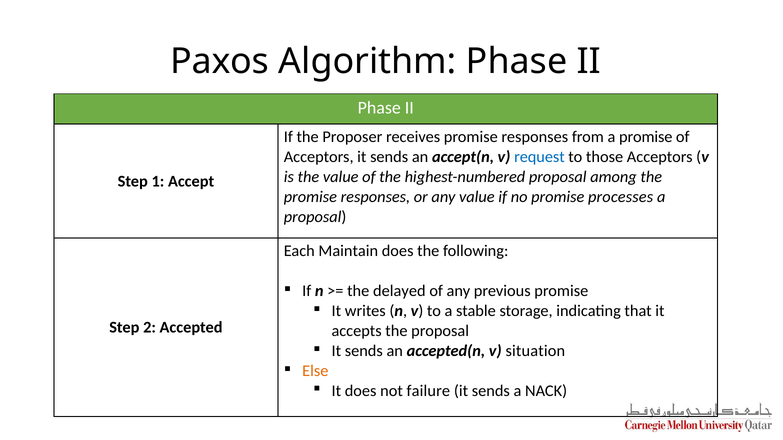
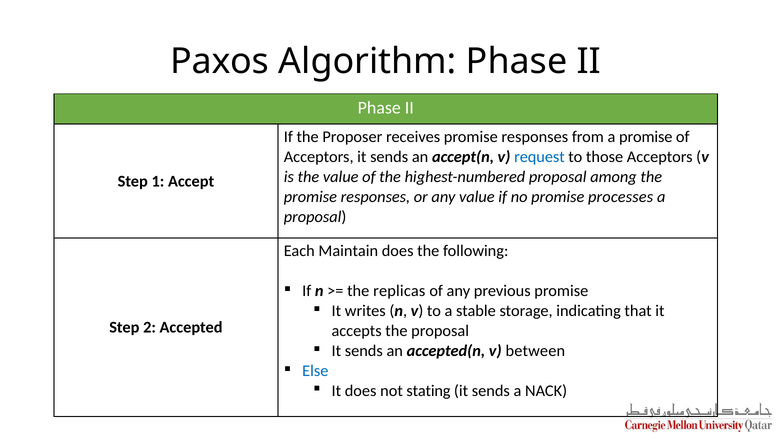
delayed: delayed -> replicas
situation: situation -> between
Else colour: orange -> blue
failure: failure -> stating
